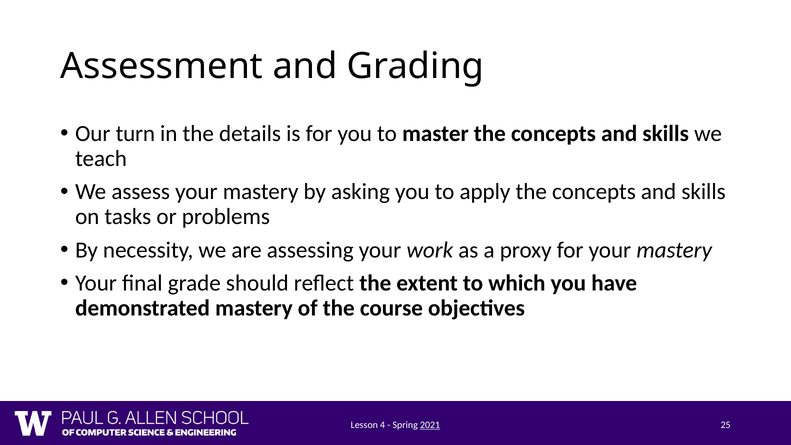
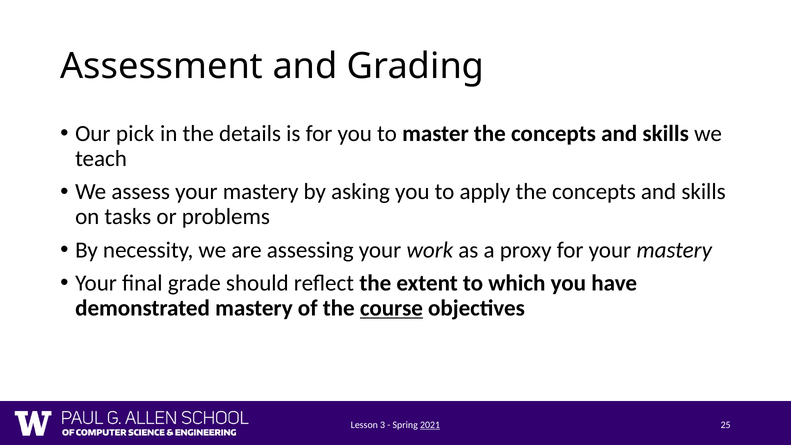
turn: turn -> pick
course underline: none -> present
4: 4 -> 3
